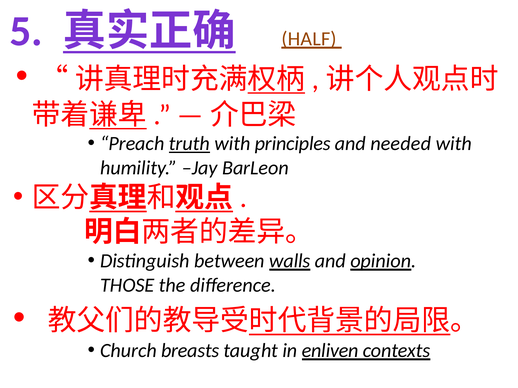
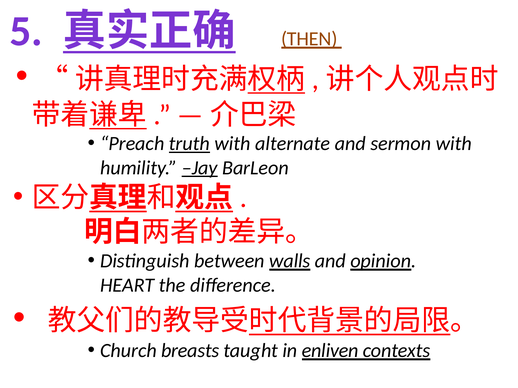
HALF: HALF -> THEN
principles: principles -> alternate
needed: needed -> sermon
Jay underline: none -> present
THOSE: THOSE -> HEART
